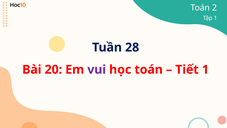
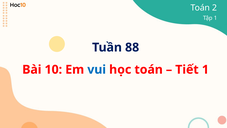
28: 28 -> 88
20: 20 -> 10
vui colour: purple -> blue
